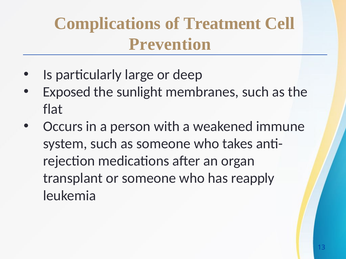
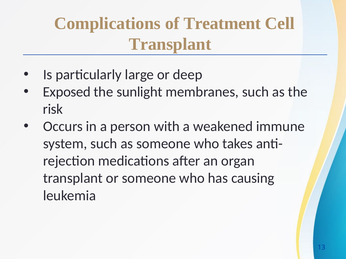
Prevention at (170, 44): Prevention -> Transplant
flat: flat -> risk
reapply: reapply -> causing
